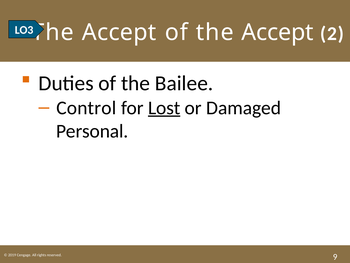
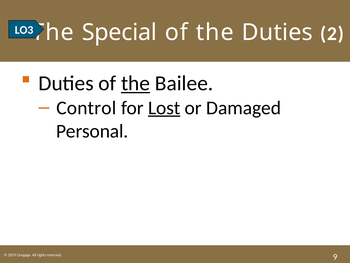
Accept at (119, 32): Accept -> Special
of the Accept: Accept -> Duties
the at (136, 83) underline: none -> present
